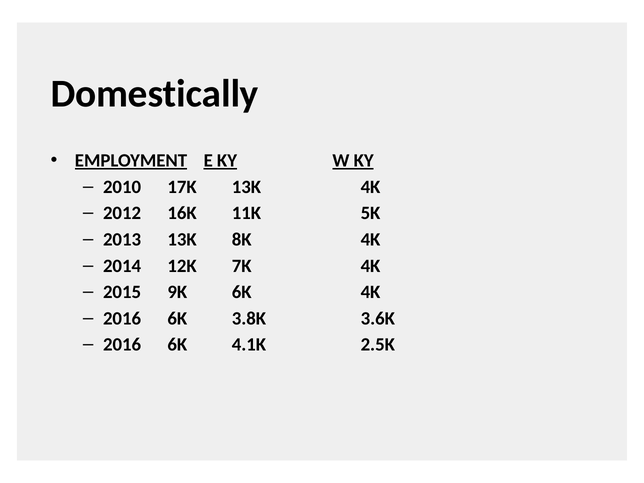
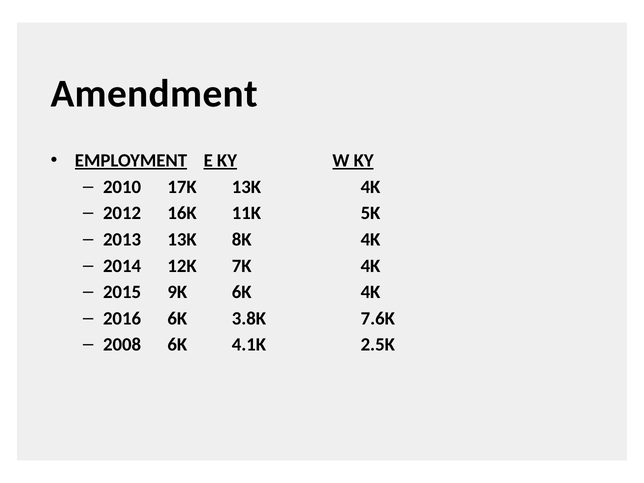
Domestically: Domestically -> Amendment
3.6K: 3.6K -> 7.6K
2016 at (122, 345): 2016 -> 2008
